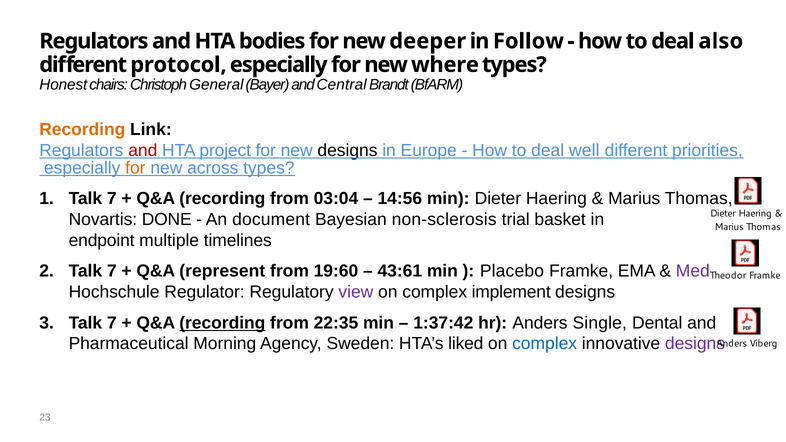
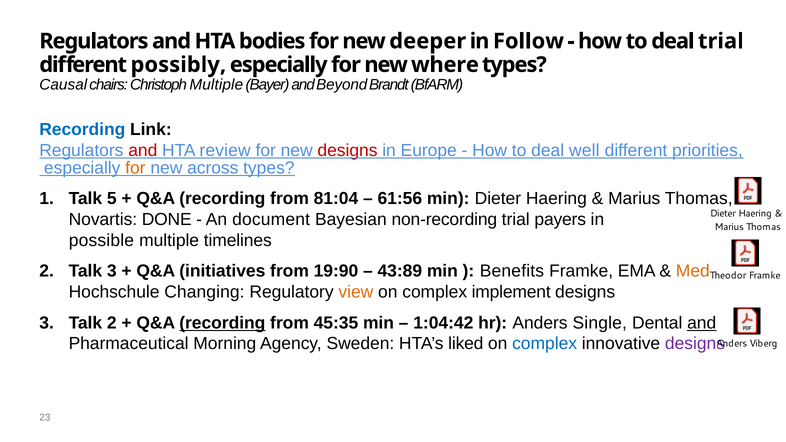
deal also: also -> trial
protocol: protocol -> possibly
Honest: Honest -> Causal
Christoph General: General -> Multiple
Central: Central -> Beyond
Recording at (82, 130) colour: orange -> blue
project: project -> review
designs at (347, 150) colour: black -> red
1 Talk 7: 7 -> 5
03:04: 03:04 -> 81:04
14:56: 14:56 -> 61:56
non-sclerosis: non-sclerosis -> non-recording
basket: basket -> payers
endpoint: endpoint -> possible
2 Talk 7: 7 -> 3
represent: represent -> initiatives
19:60: 19:60 -> 19:90
43:61: 43:61 -> 43:89
Placebo: Placebo -> Benefits
Med colour: purple -> orange
Regulator: Regulator -> Changing
view colour: purple -> orange
3 Talk 7: 7 -> 2
22:35: 22:35 -> 45:35
1:37:42: 1:37:42 -> 1:04:42
and at (702, 323) underline: none -> present
